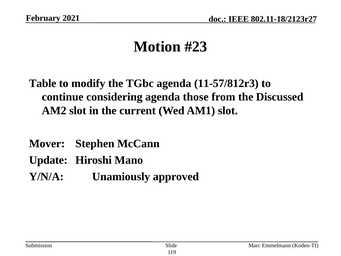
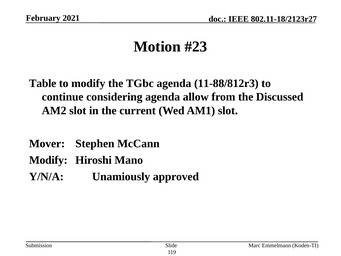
11-57/812r3: 11-57/812r3 -> 11-88/812r3
those: those -> allow
Update at (48, 160): Update -> Modify
